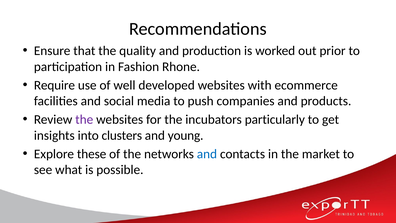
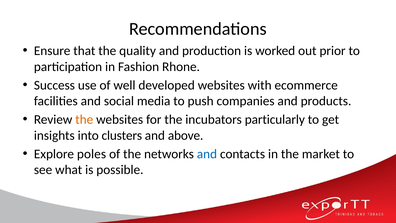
Require: Require -> Success
the at (84, 119) colour: purple -> orange
young: young -> above
these: these -> poles
